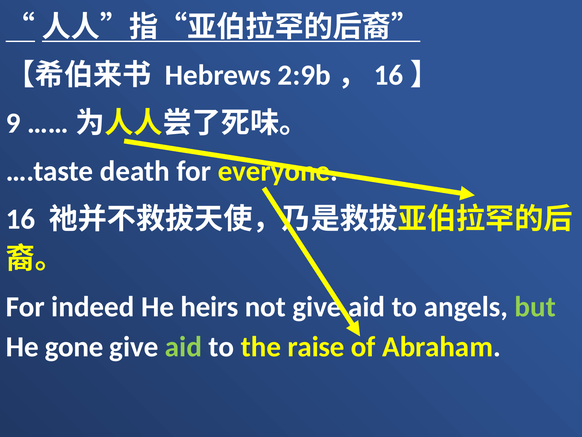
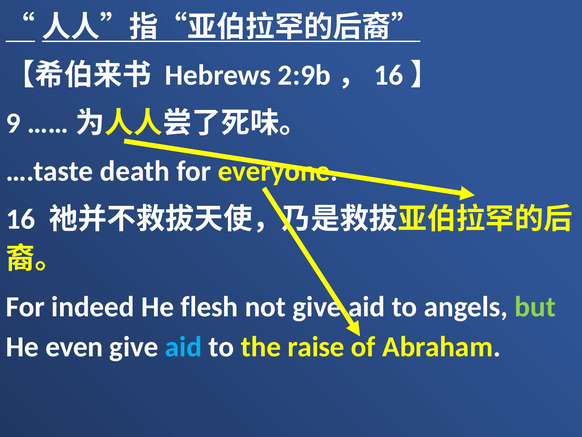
heirs: heirs -> flesh
gone: gone -> even
aid at (183, 346) colour: light green -> light blue
